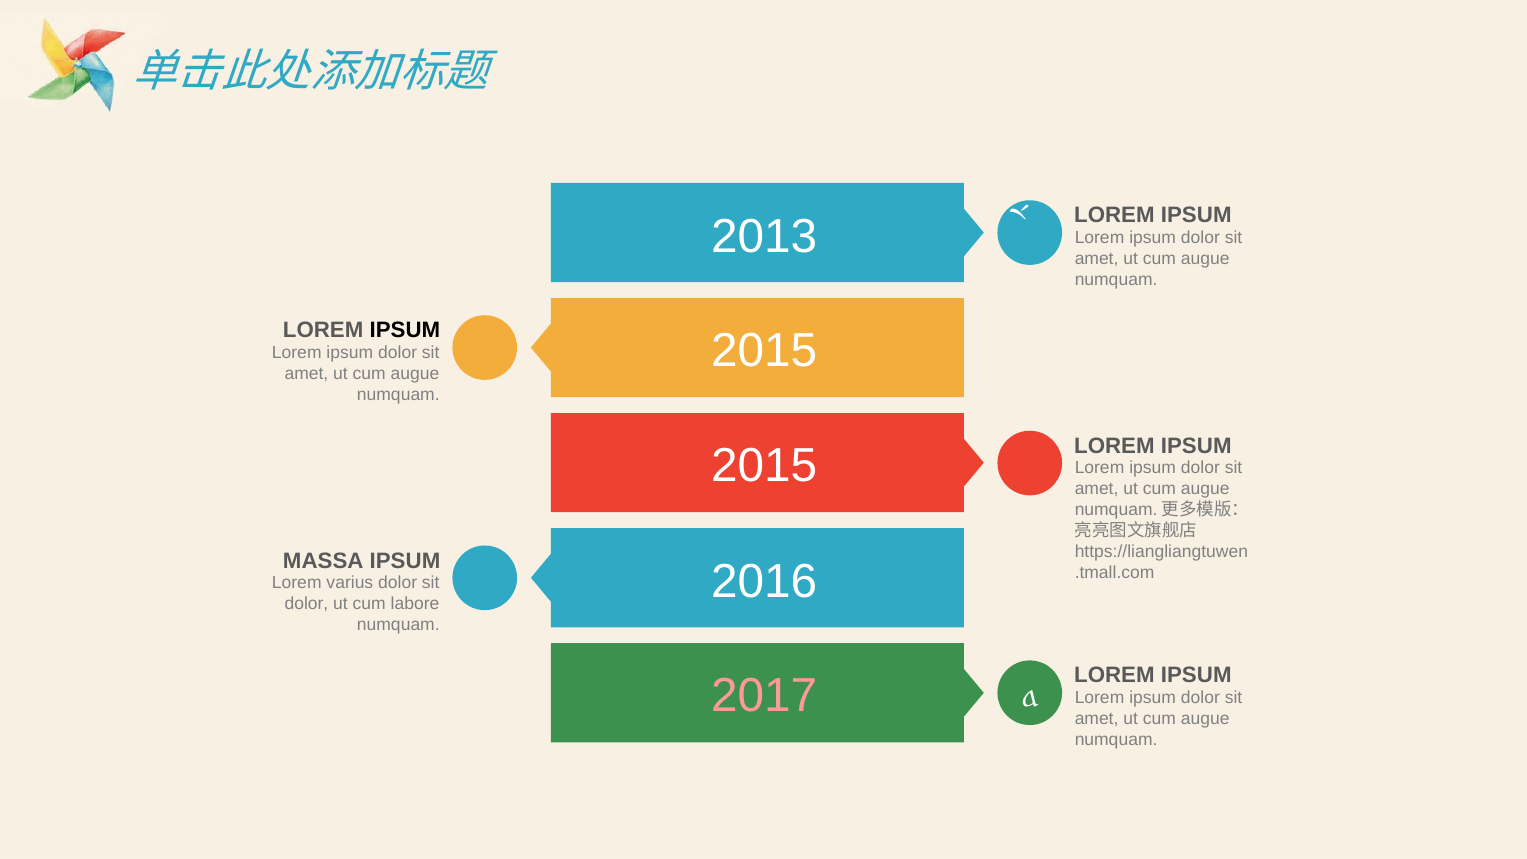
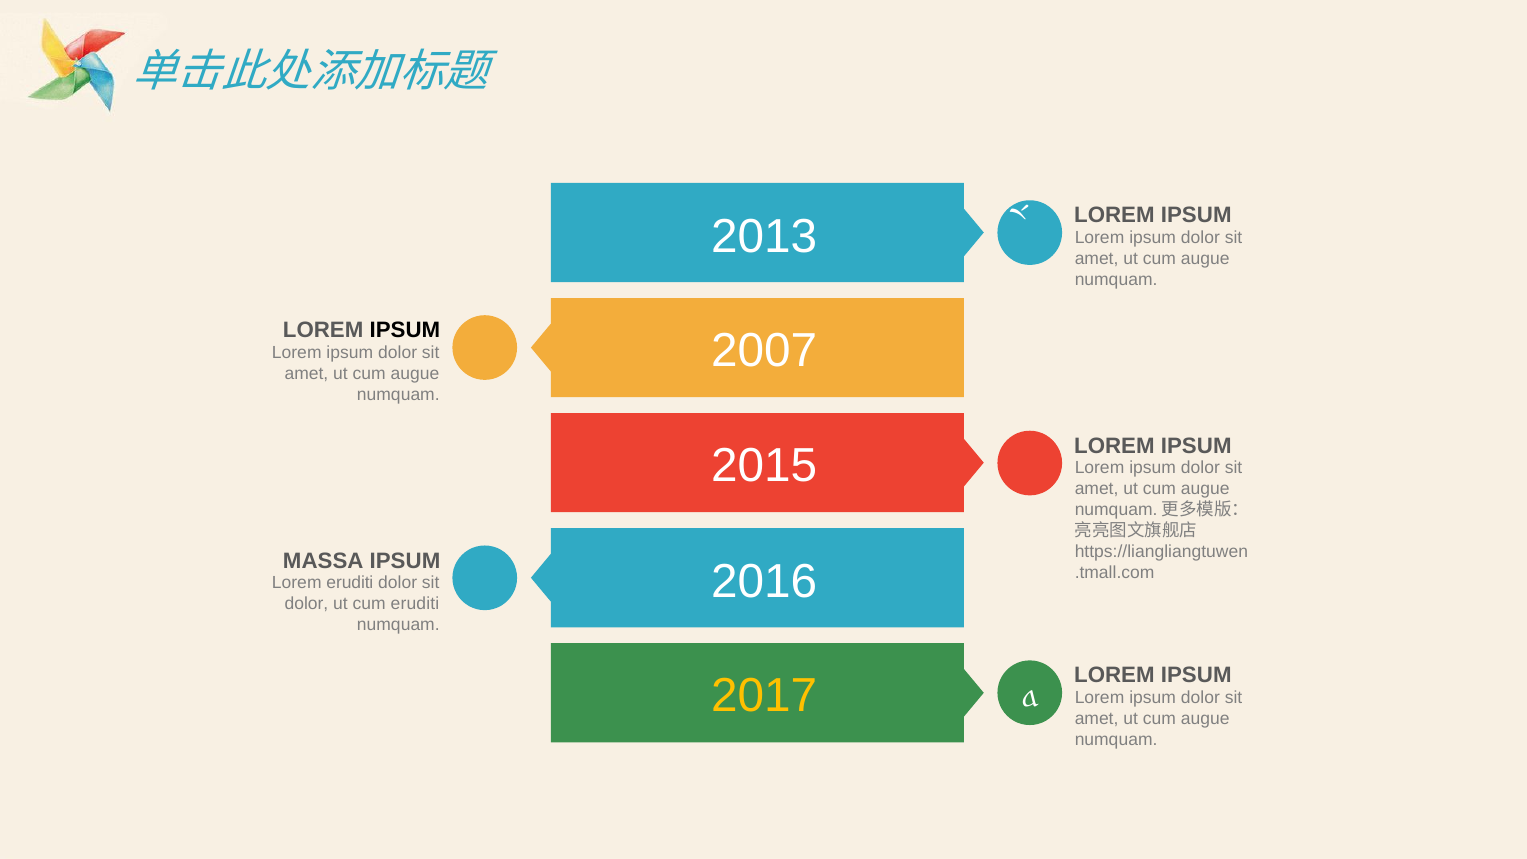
2015 at (764, 350): 2015 -> 2007
Lorem varius: varius -> eruditi
cum labore: labore -> eruditi
2017 colour: pink -> yellow
